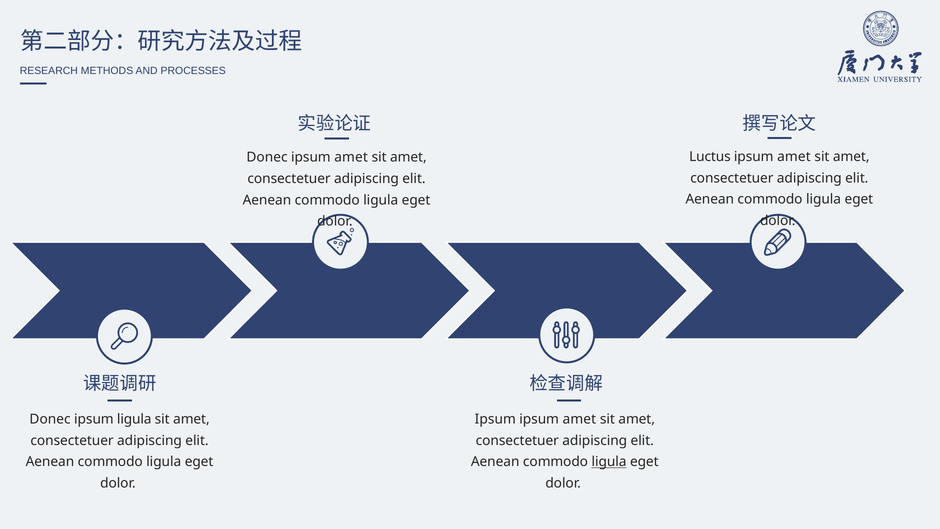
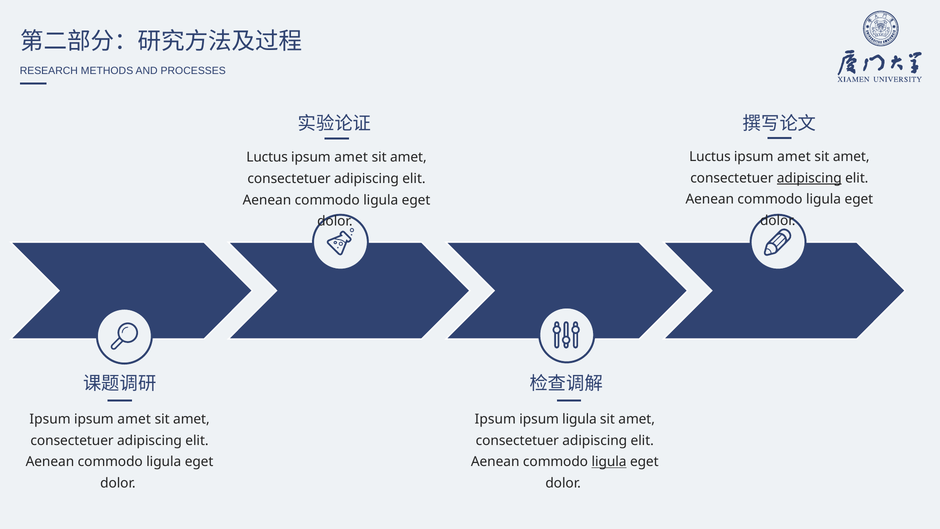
Donec at (267, 157): Donec -> Luctus
adipiscing at (809, 178) underline: none -> present
Donec at (50, 419): Donec -> Ipsum
ligula at (134, 419): ligula -> amet
amet at (579, 419): amet -> ligula
